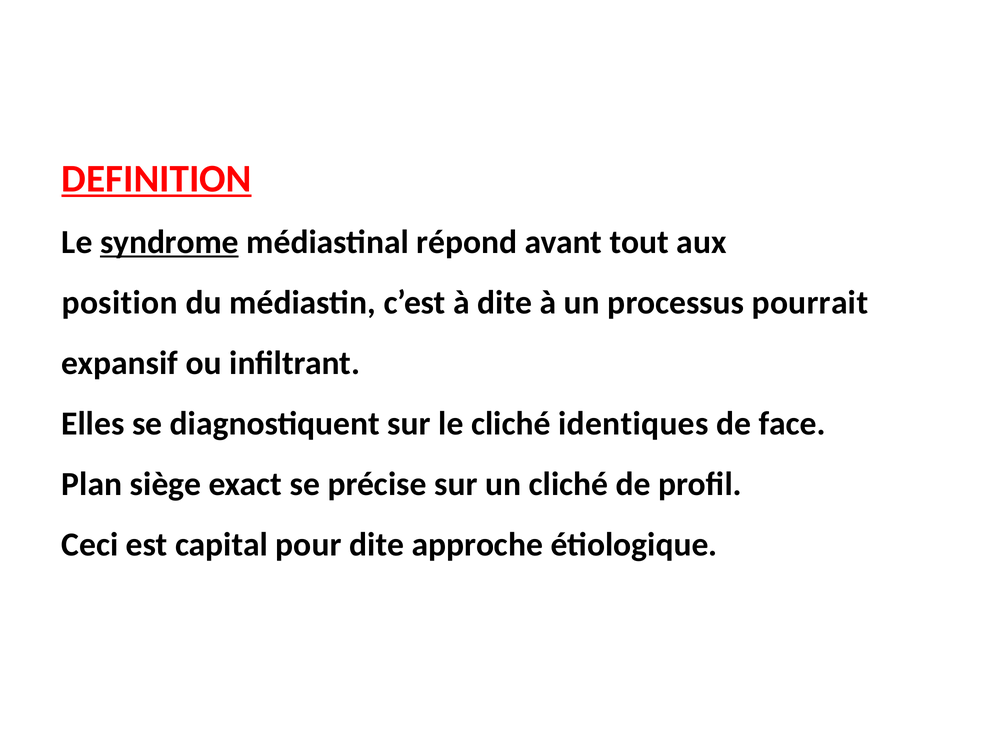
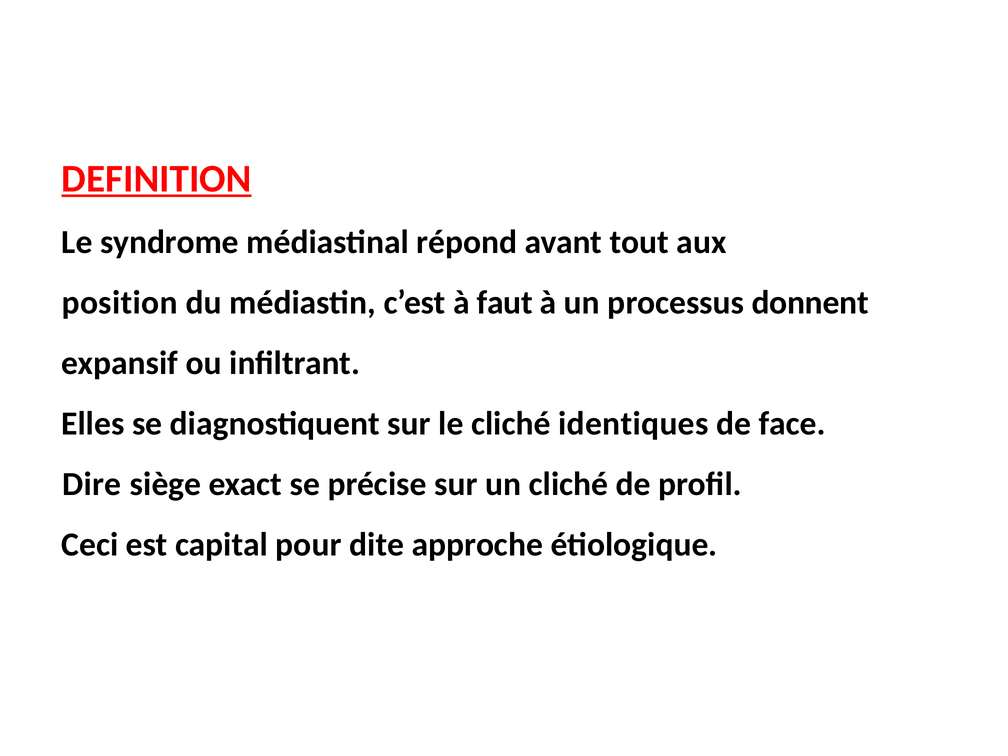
syndrome underline: present -> none
à dite: dite -> faut
pourrait: pourrait -> donnent
Plan: Plan -> Dire
